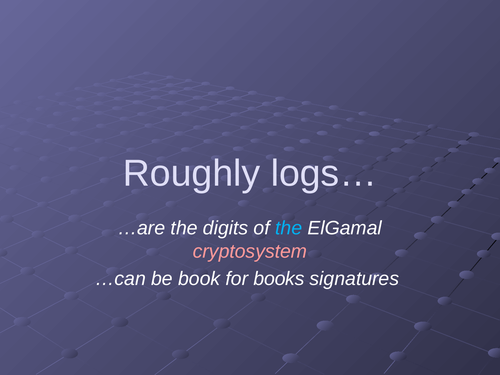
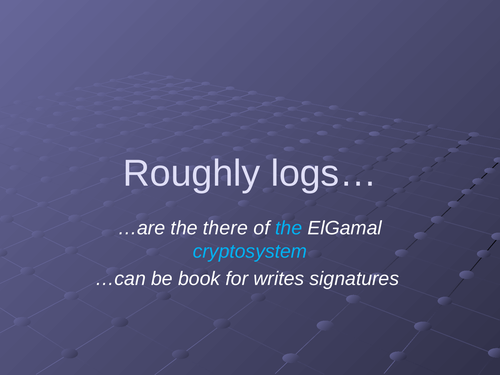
digits: digits -> there
cryptosystem colour: pink -> light blue
books: books -> writes
